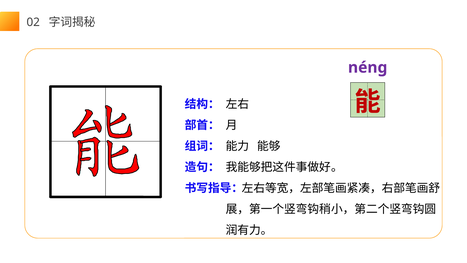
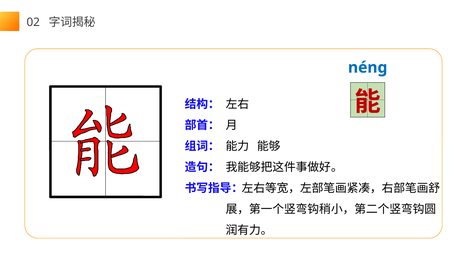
néng colour: purple -> blue
